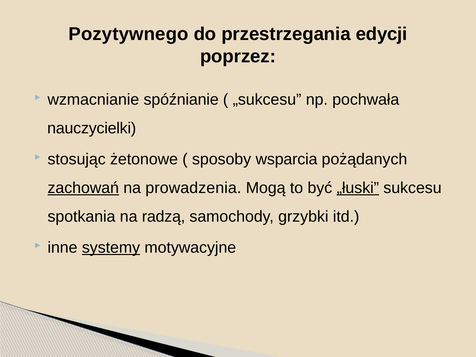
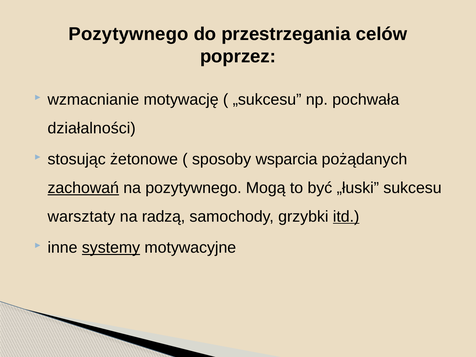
edycji: edycji -> celów
spóźnianie: spóźnianie -> motywację
nauczycielki: nauczycielki -> działalności
na prowadzenia: prowadzenia -> pozytywnego
„łuski underline: present -> none
spotkania: spotkania -> warsztaty
itd underline: none -> present
